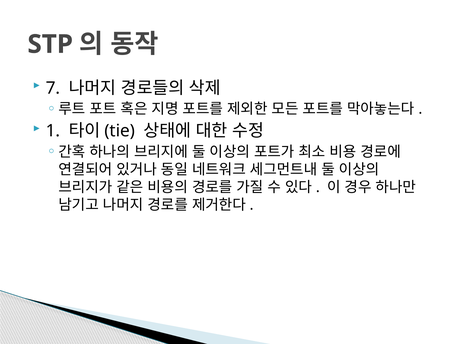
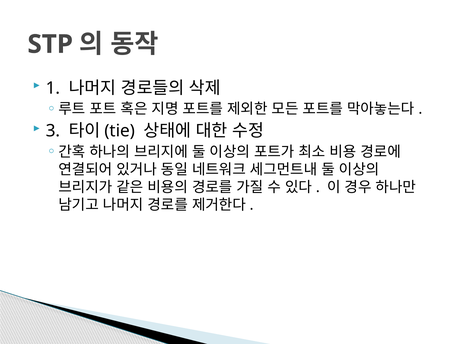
7: 7 -> 1
1: 1 -> 3
